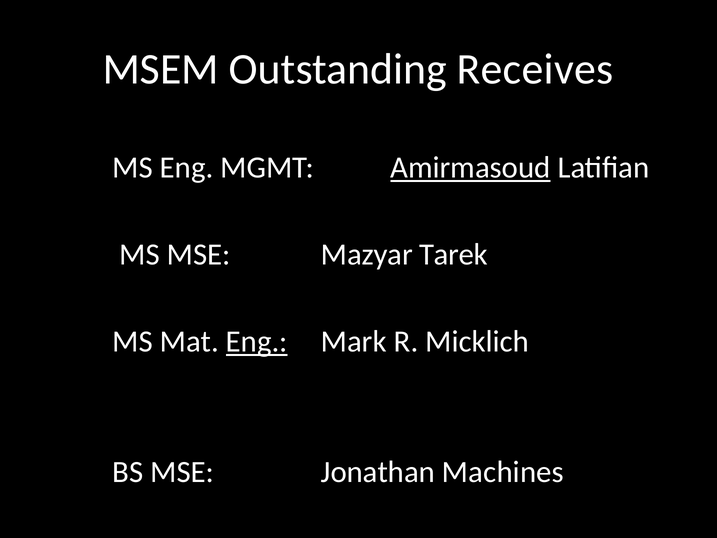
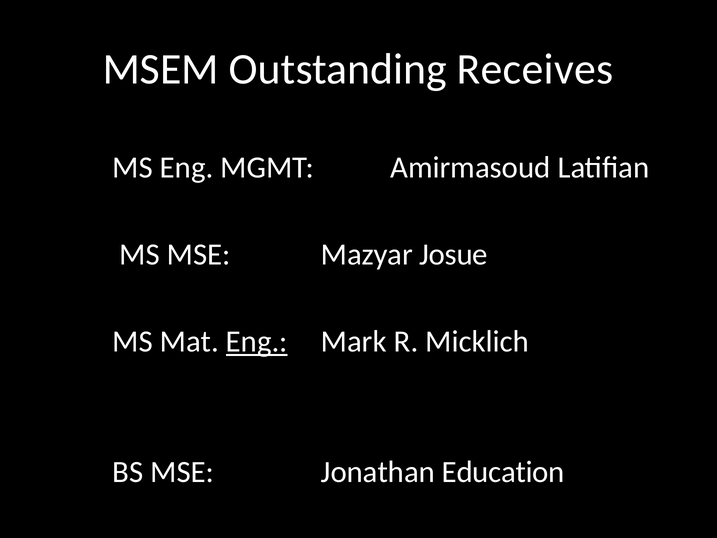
Amirmasoud underline: present -> none
Tarek: Tarek -> Josue
Machines: Machines -> Education
